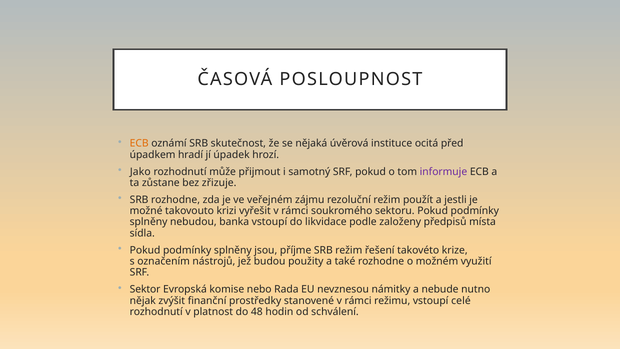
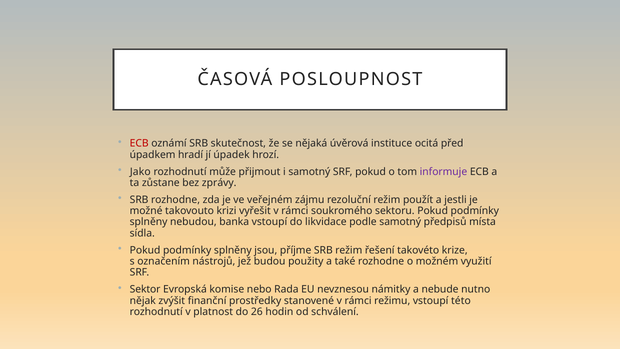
ECB at (139, 143) colour: orange -> red
zřizuje: zřizuje -> zprávy
podle založeny: založeny -> samotný
celé: celé -> této
48: 48 -> 26
